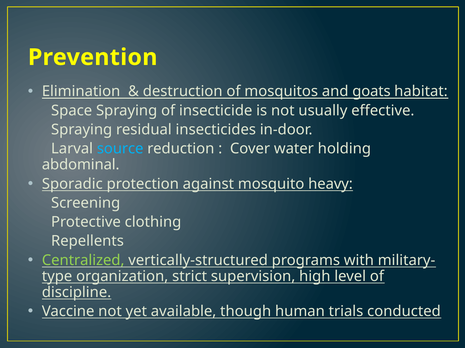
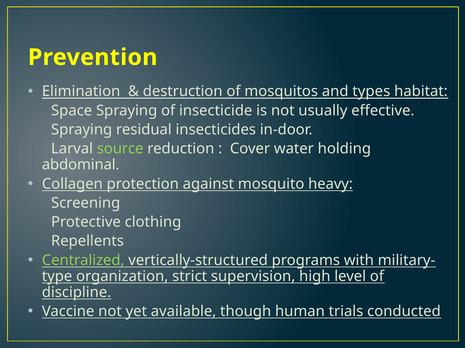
goats: goats -> types
source colour: light blue -> light green
Sporadic: Sporadic -> Collagen
